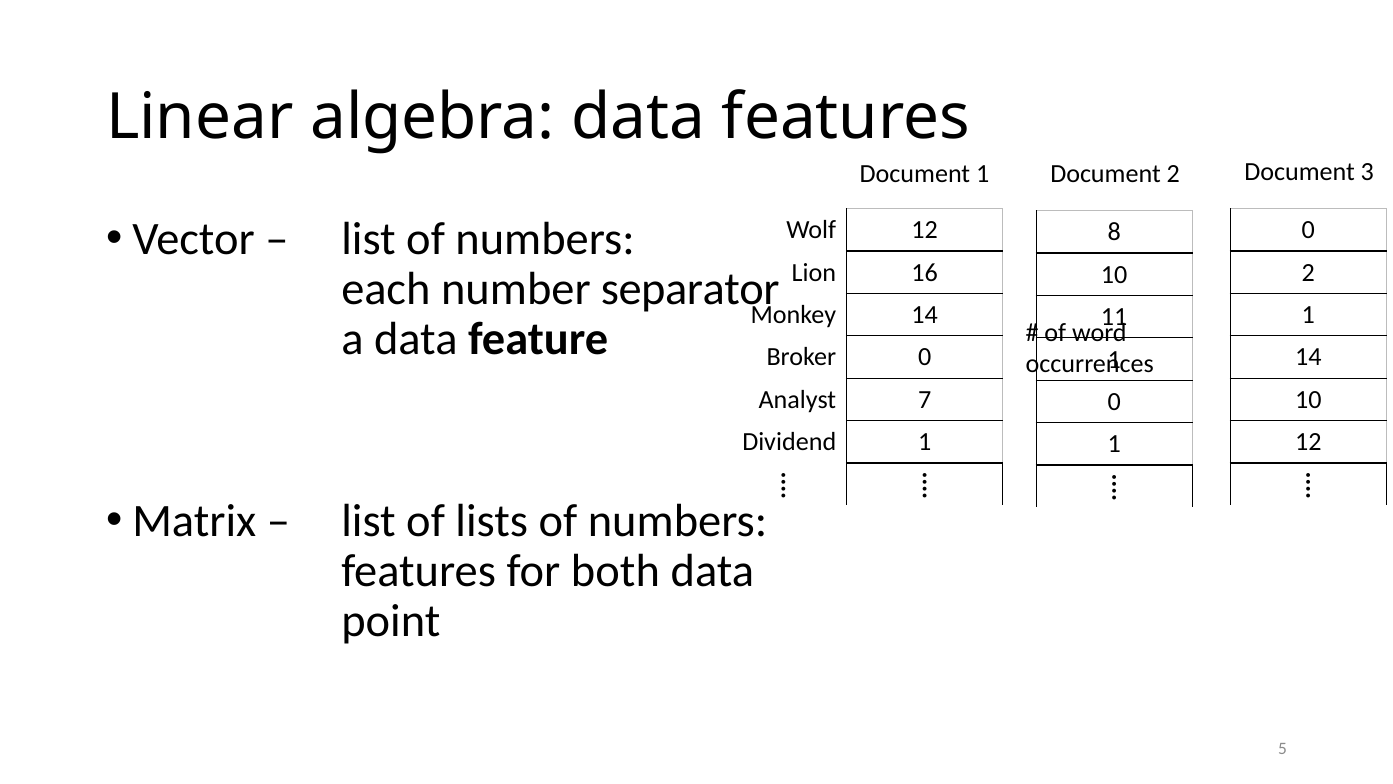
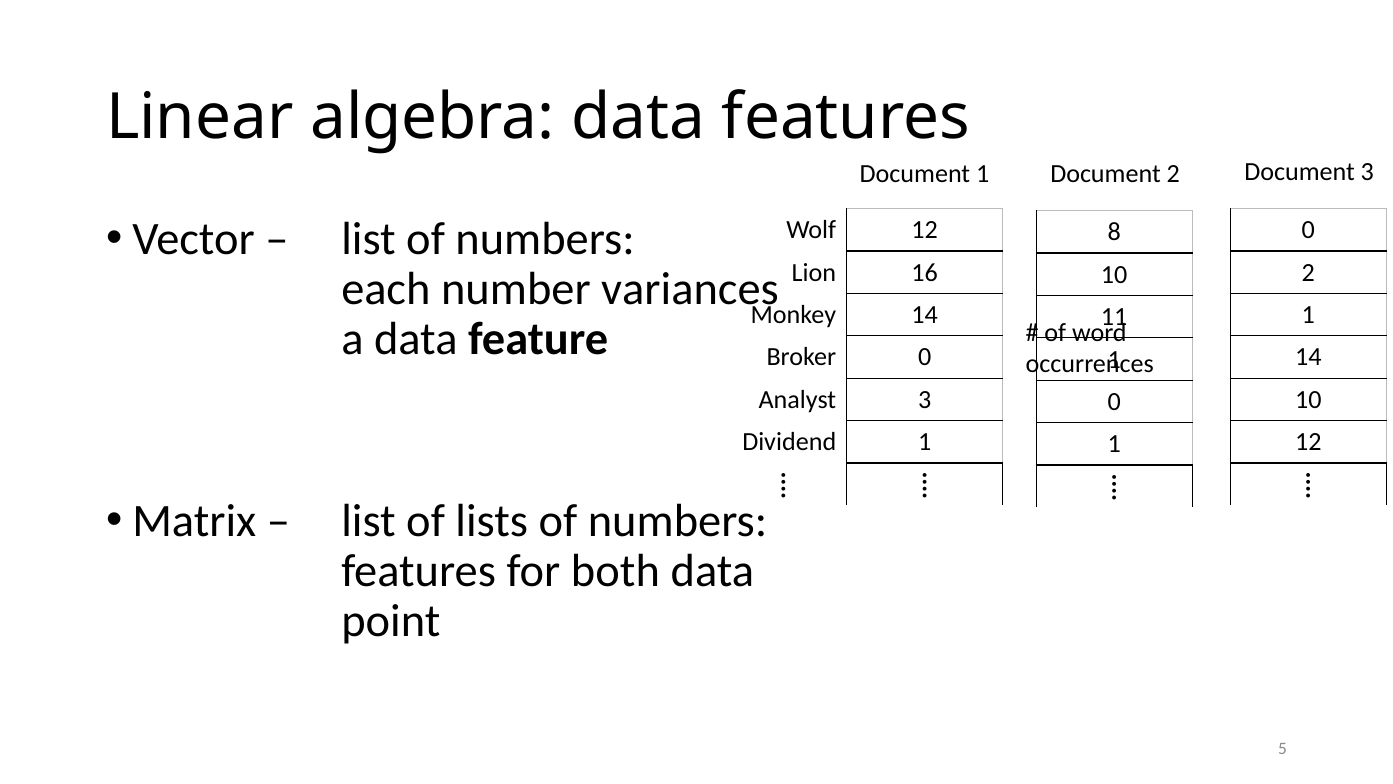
separator: separator -> variances
Analyst 7: 7 -> 3
